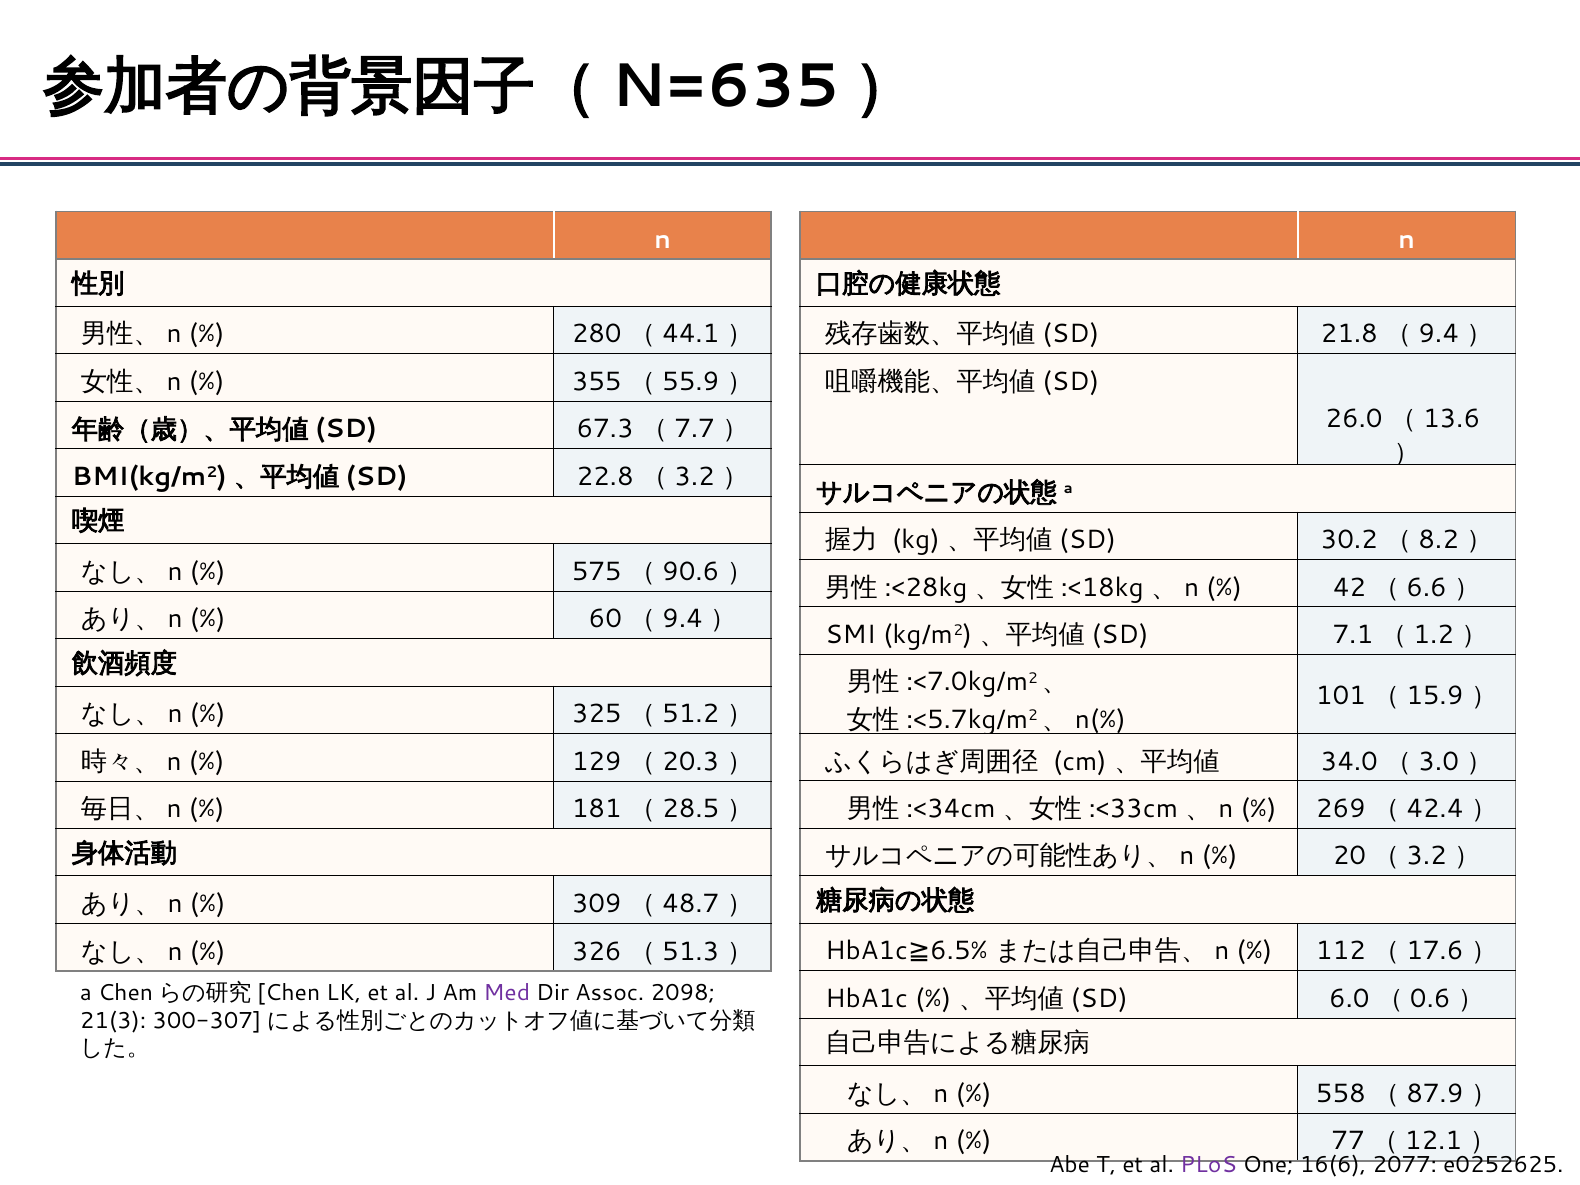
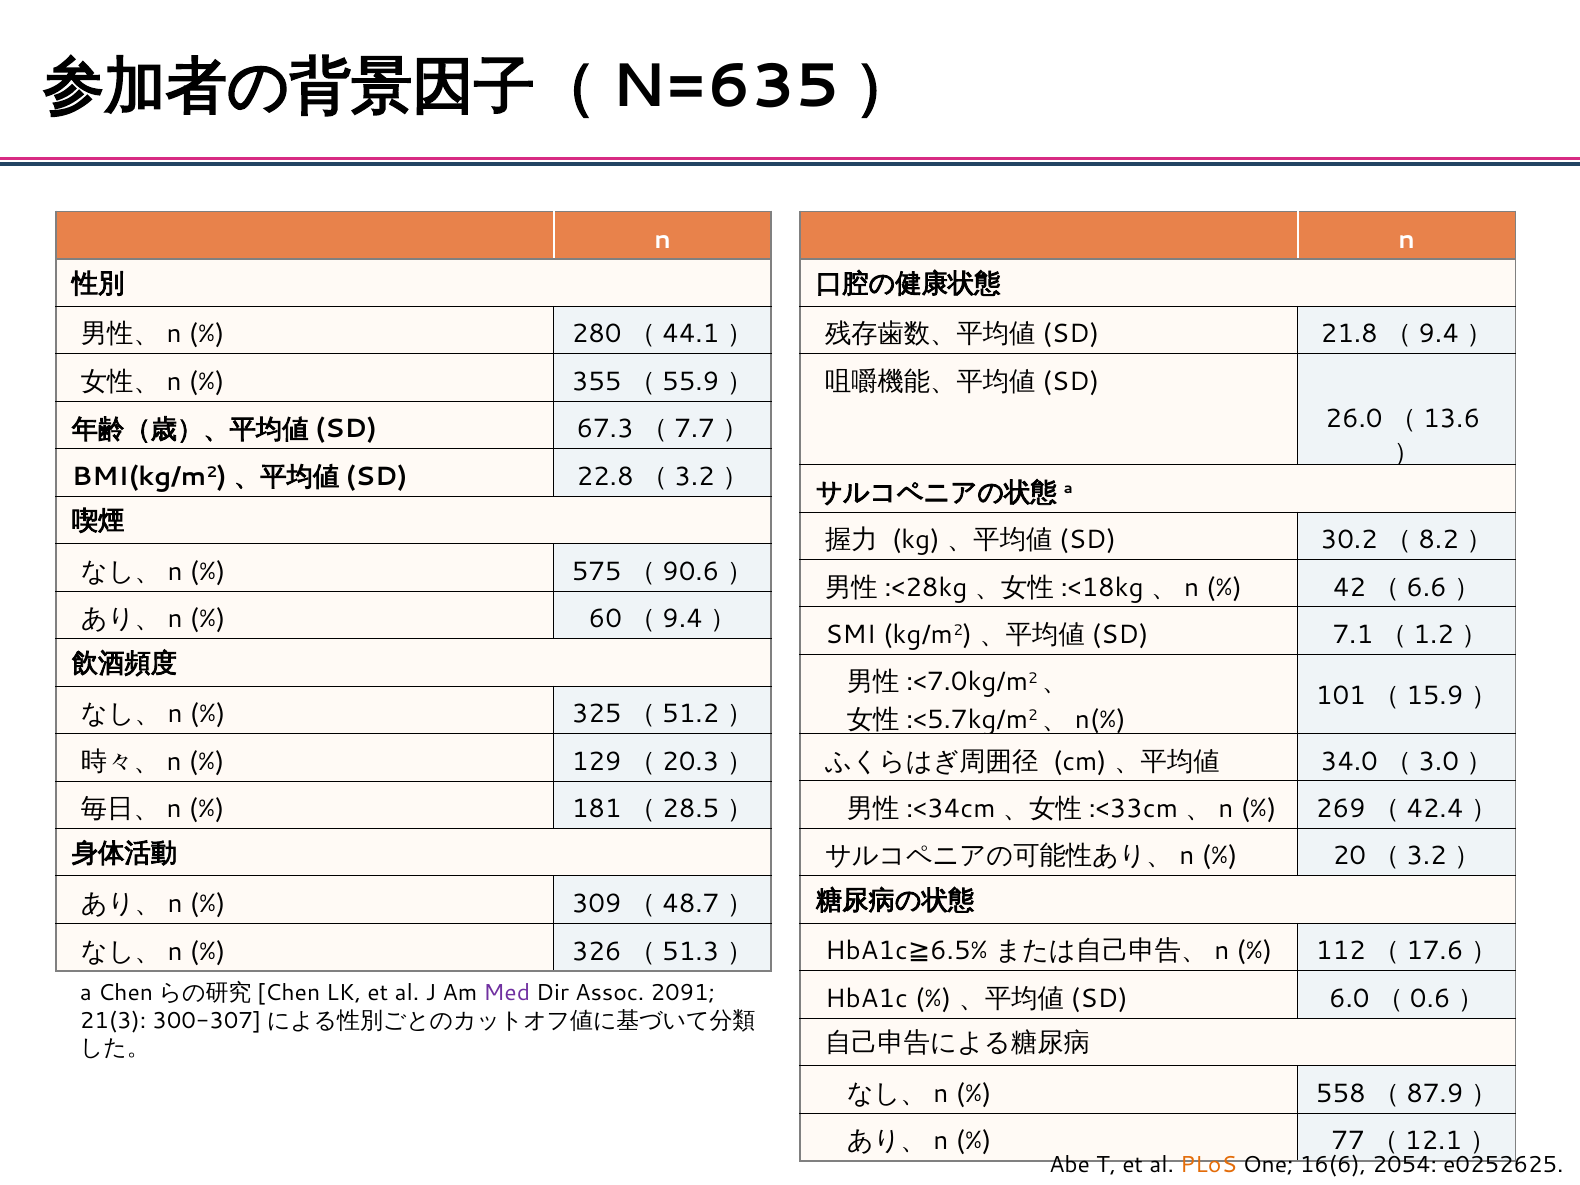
2098: 2098 -> 2091
PLoS colour: purple -> orange
2077: 2077 -> 2054
